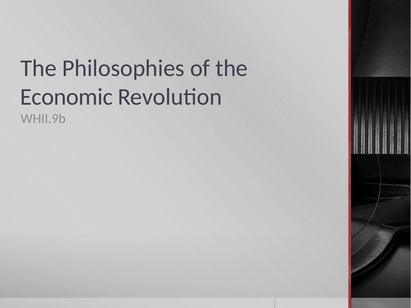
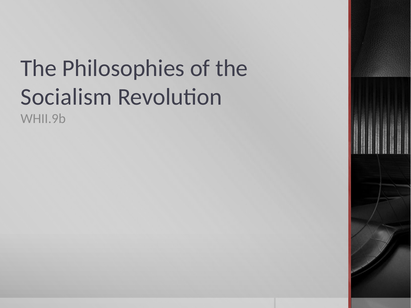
Economic: Economic -> Socialism
